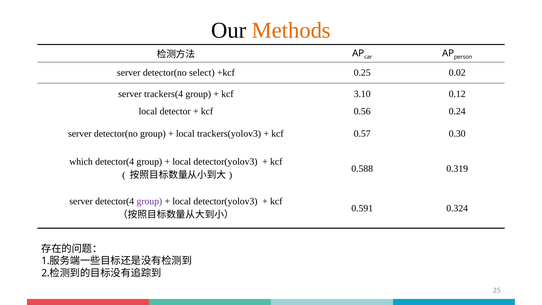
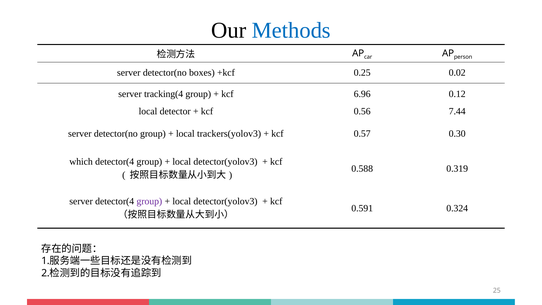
Methods colour: orange -> blue
select: select -> boxes
trackers(4: trackers(4 -> tracking(4
3.10: 3.10 -> 6.96
0.24: 0.24 -> 7.44
